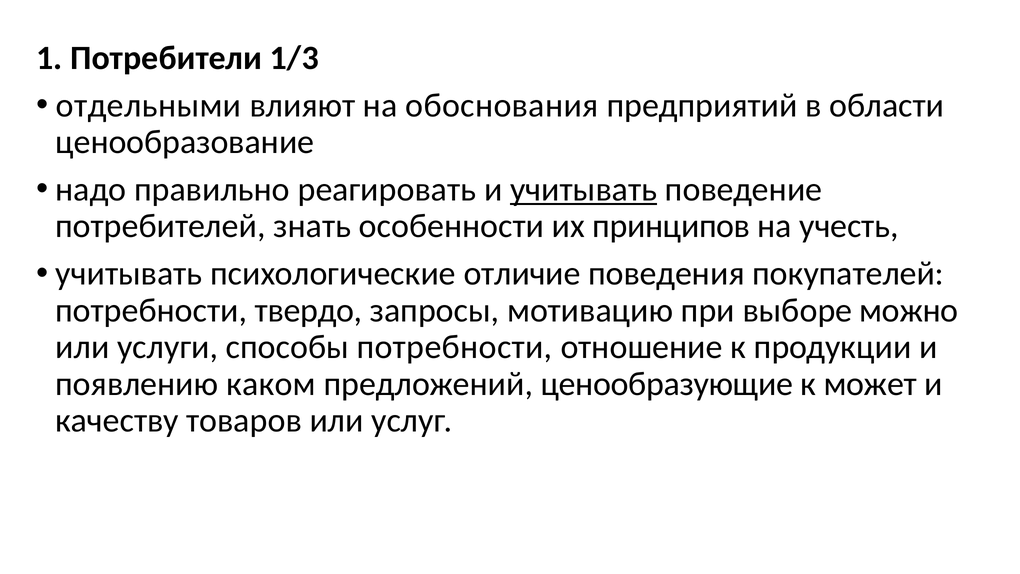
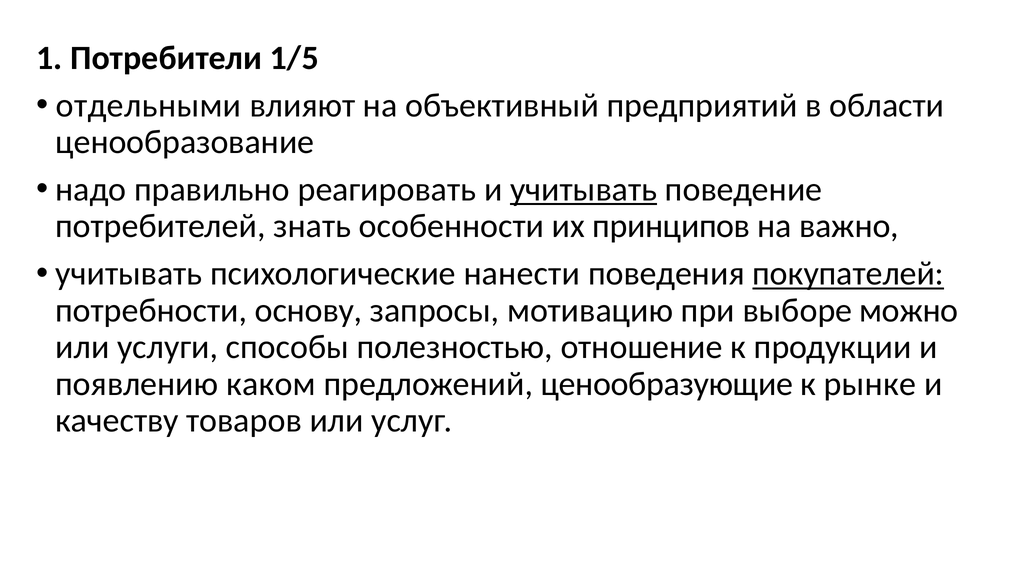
1/3: 1/3 -> 1/5
обоснования: обоснования -> объективный
учесть: учесть -> важно
отличие: отличие -> нанести
покупателей underline: none -> present
твердо: твердо -> основу
способы потребности: потребности -> полезностью
может: может -> рынке
